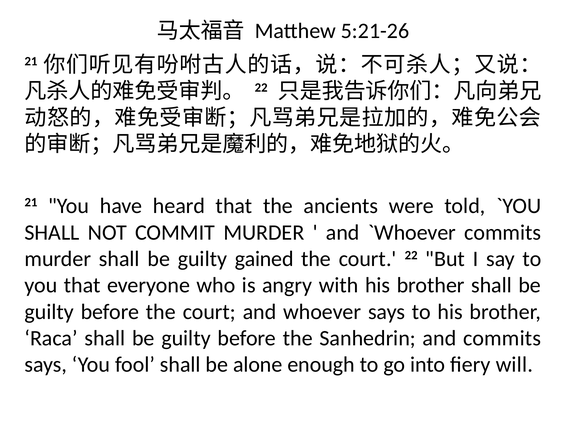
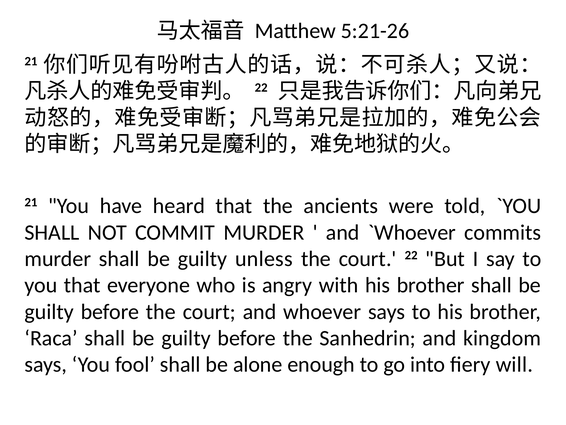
gained: gained -> unless
and commits: commits -> kingdom
